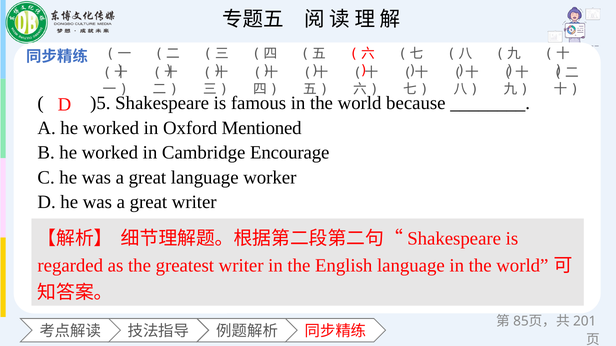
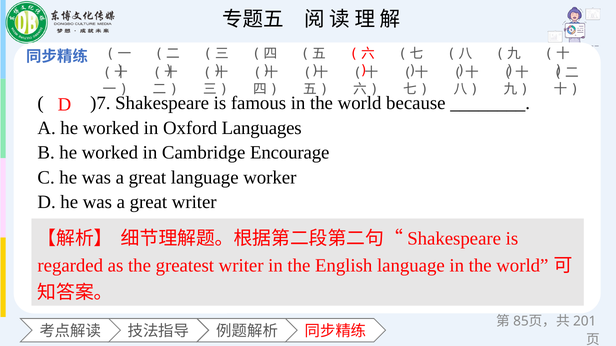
)5: )5 -> )7
Mentioned: Mentioned -> Languages
